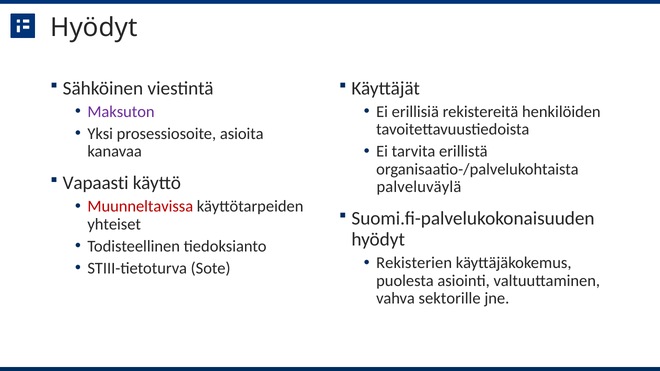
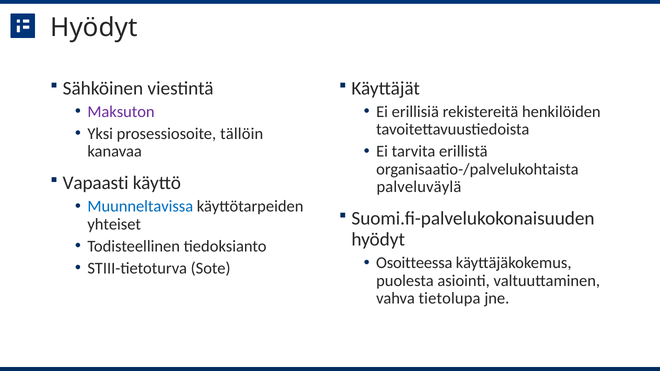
asioita: asioita -> tällöin
Muunneltavissa colour: red -> blue
Rekisterien: Rekisterien -> Osoitteessa
sektorille: sektorille -> tietolupa
